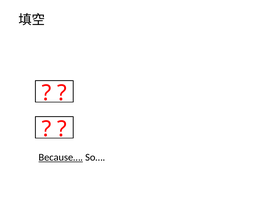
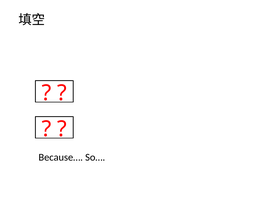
Because… underline: present -> none
